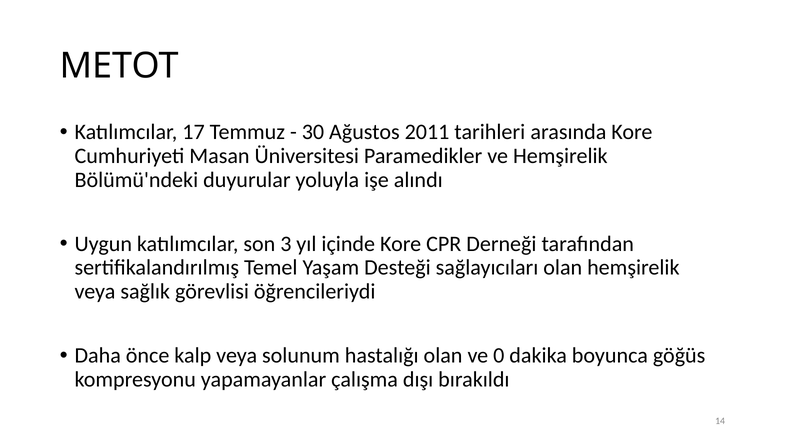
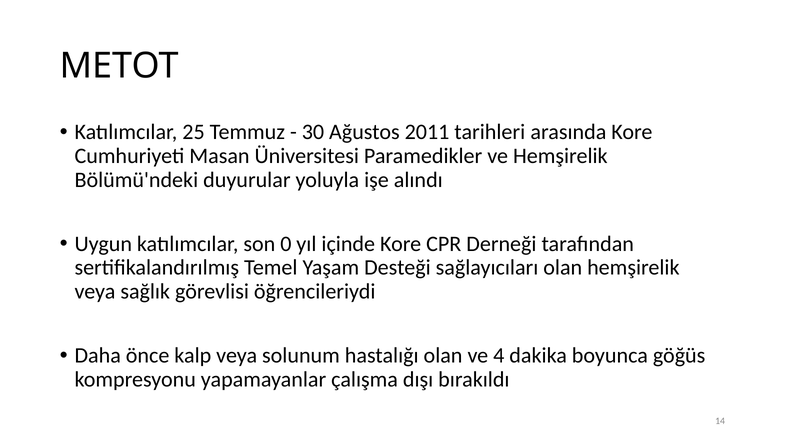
17: 17 -> 25
3: 3 -> 0
0: 0 -> 4
